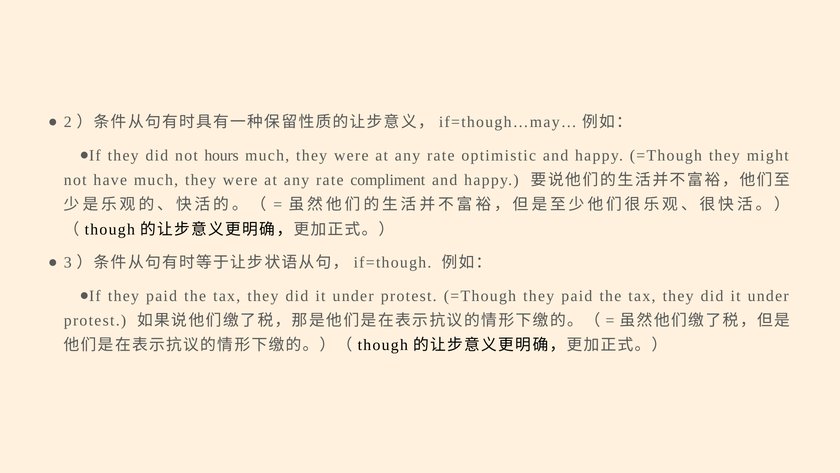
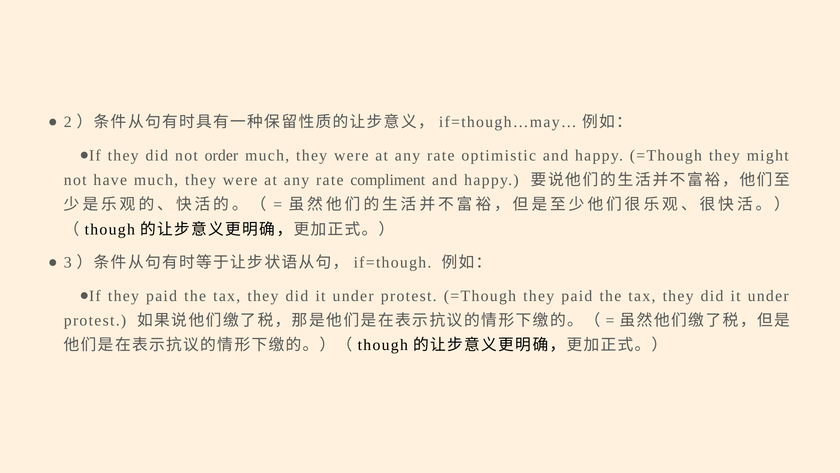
hours: hours -> order
